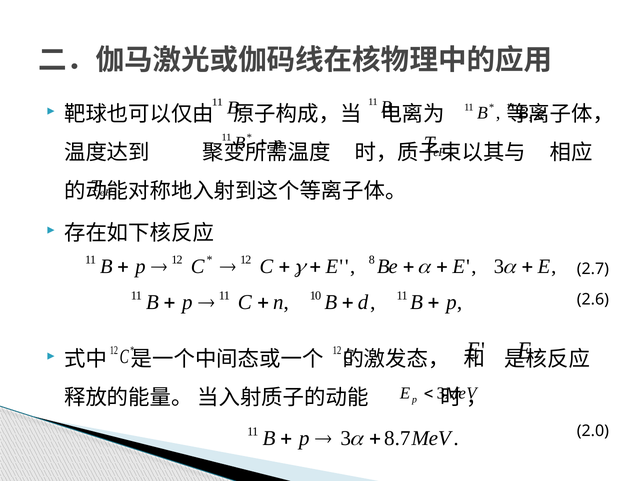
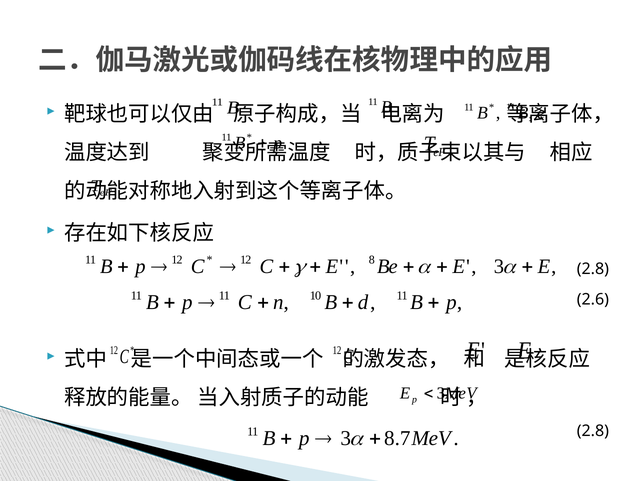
2.7 at (593, 269): 2.7 -> 2.8
2.0 at (593, 432): 2.0 -> 2.8
